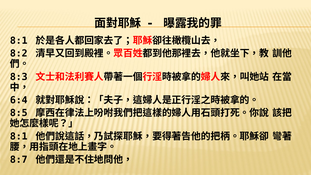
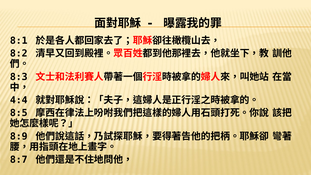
6:4: 6:4 -> 4:4
8:1 at (19, 136): 8:1 -> 8:9
